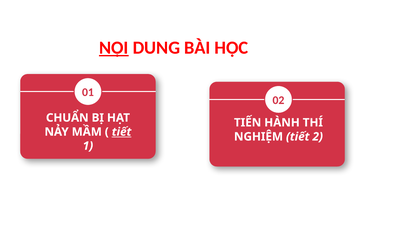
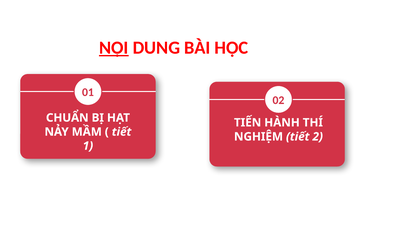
tiết at (122, 132) underline: present -> none
